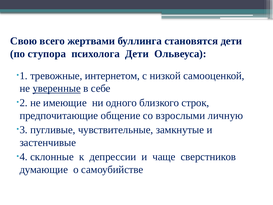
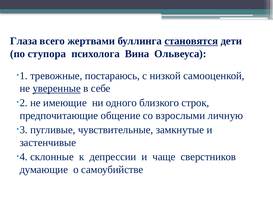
Свою: Свою -> Глаза
становятся underline: none -> present
психолога Дети: Дети -> Вина
интернетом: интернетом -> постараюсь
